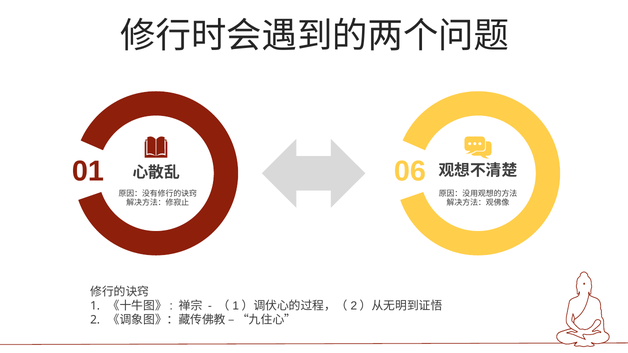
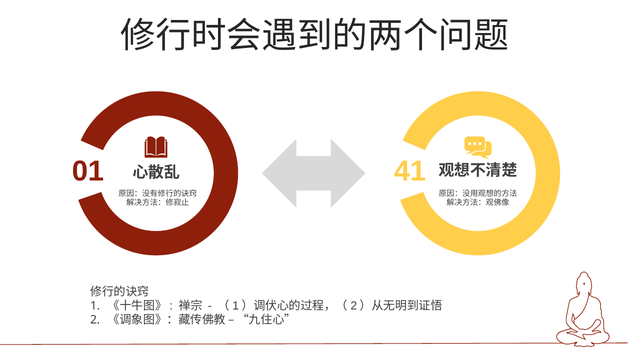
06: 06 -> 41
